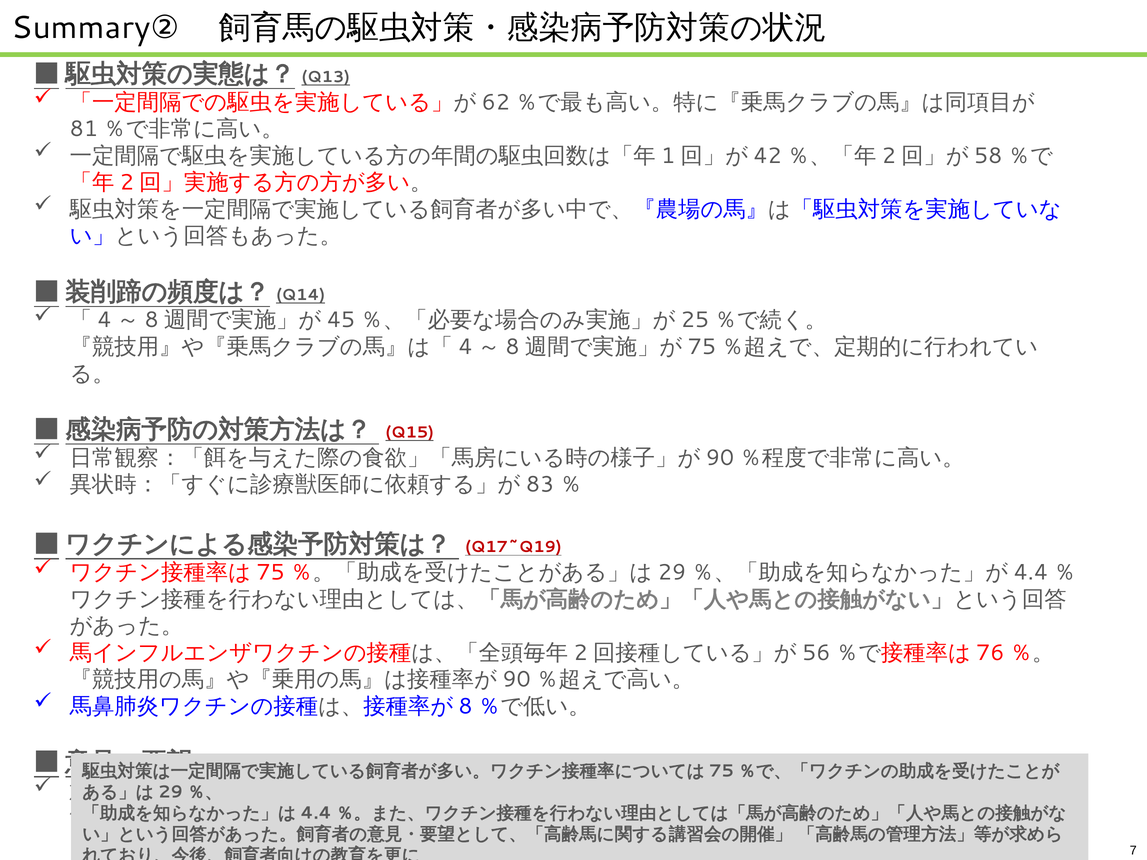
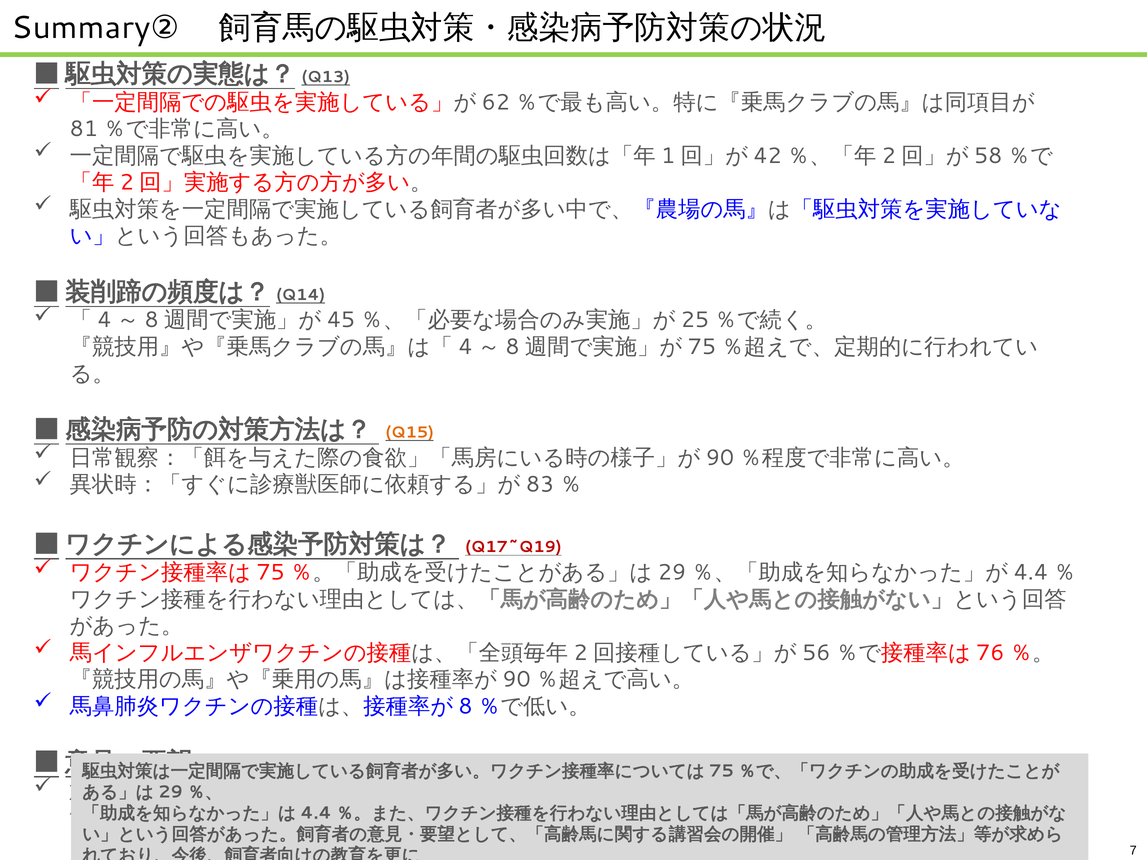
Q15 colour: red -> orange
